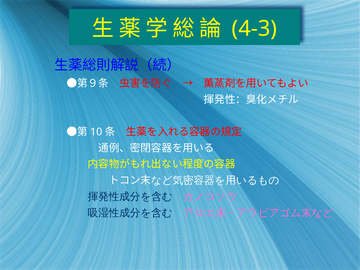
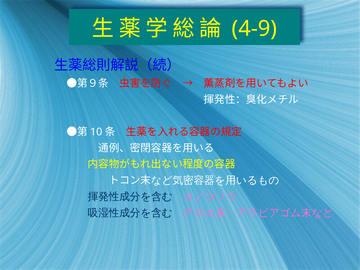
4-3: 4-3 -> 4-9
